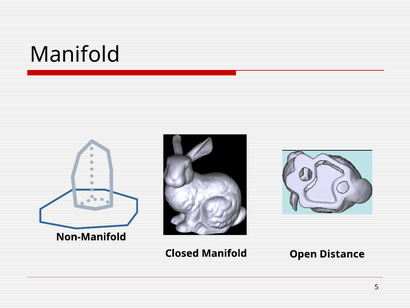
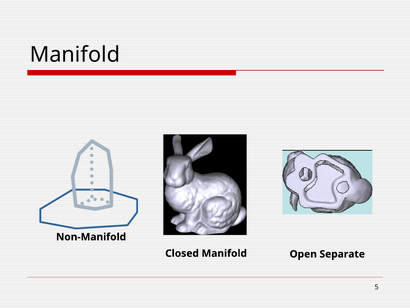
Distance: Distance -> Separate
